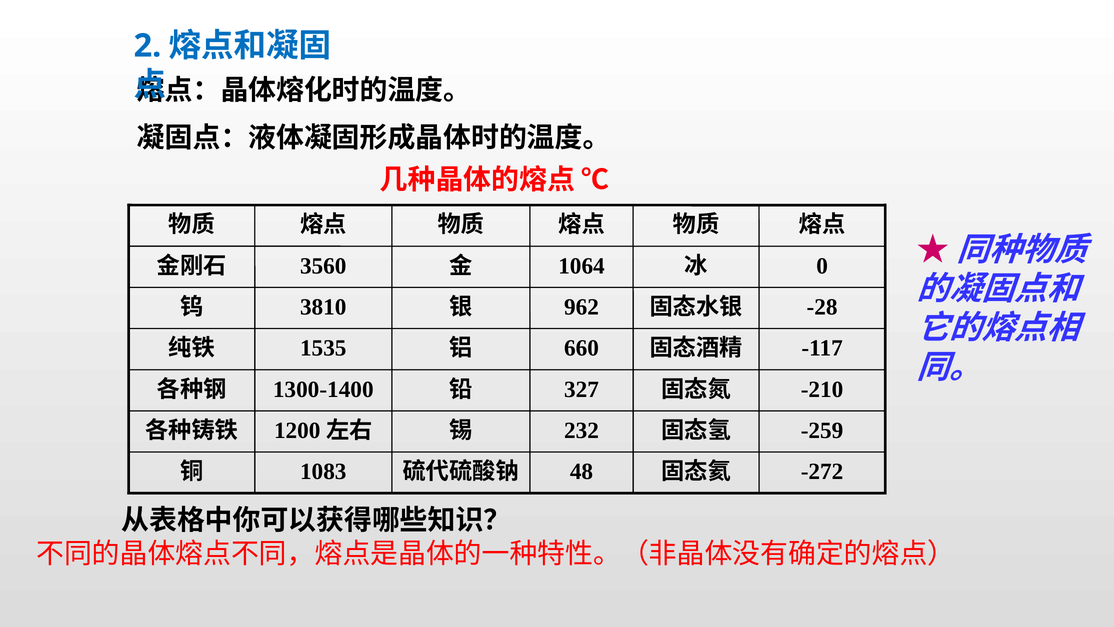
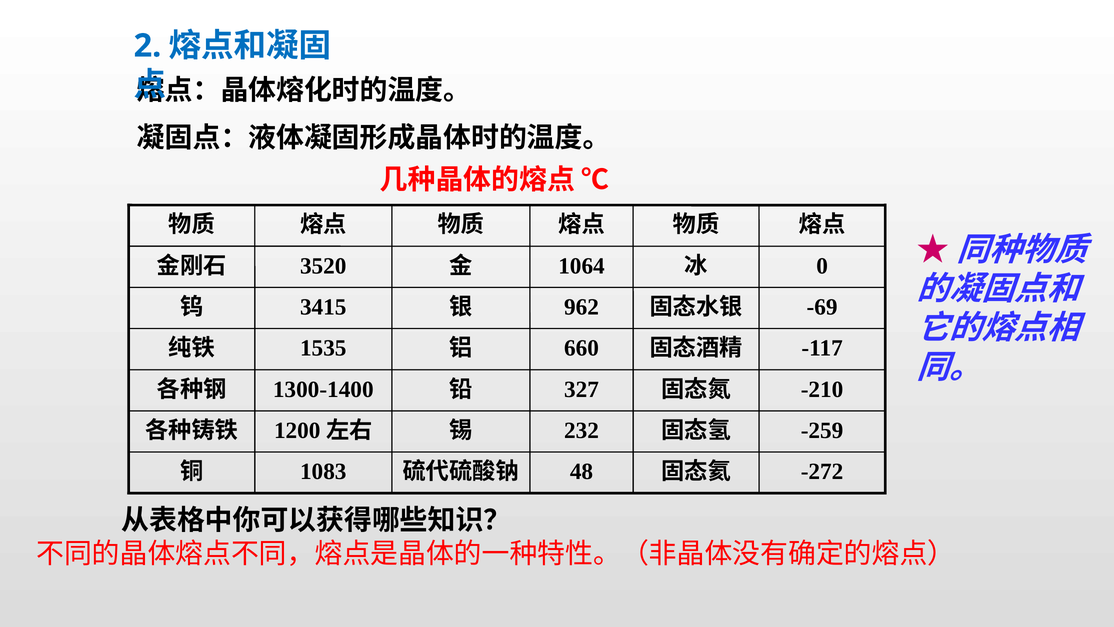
3560: 3560 -> 3520
3810: 3810 -> 3415
-28: -28 -> -69
